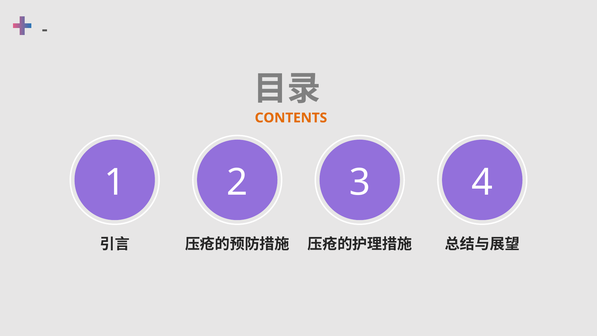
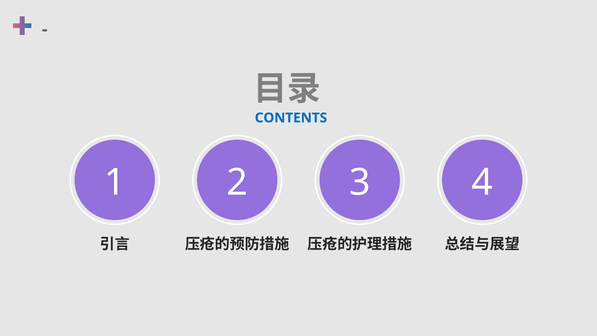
CONTENTS colour: orange -> blue
